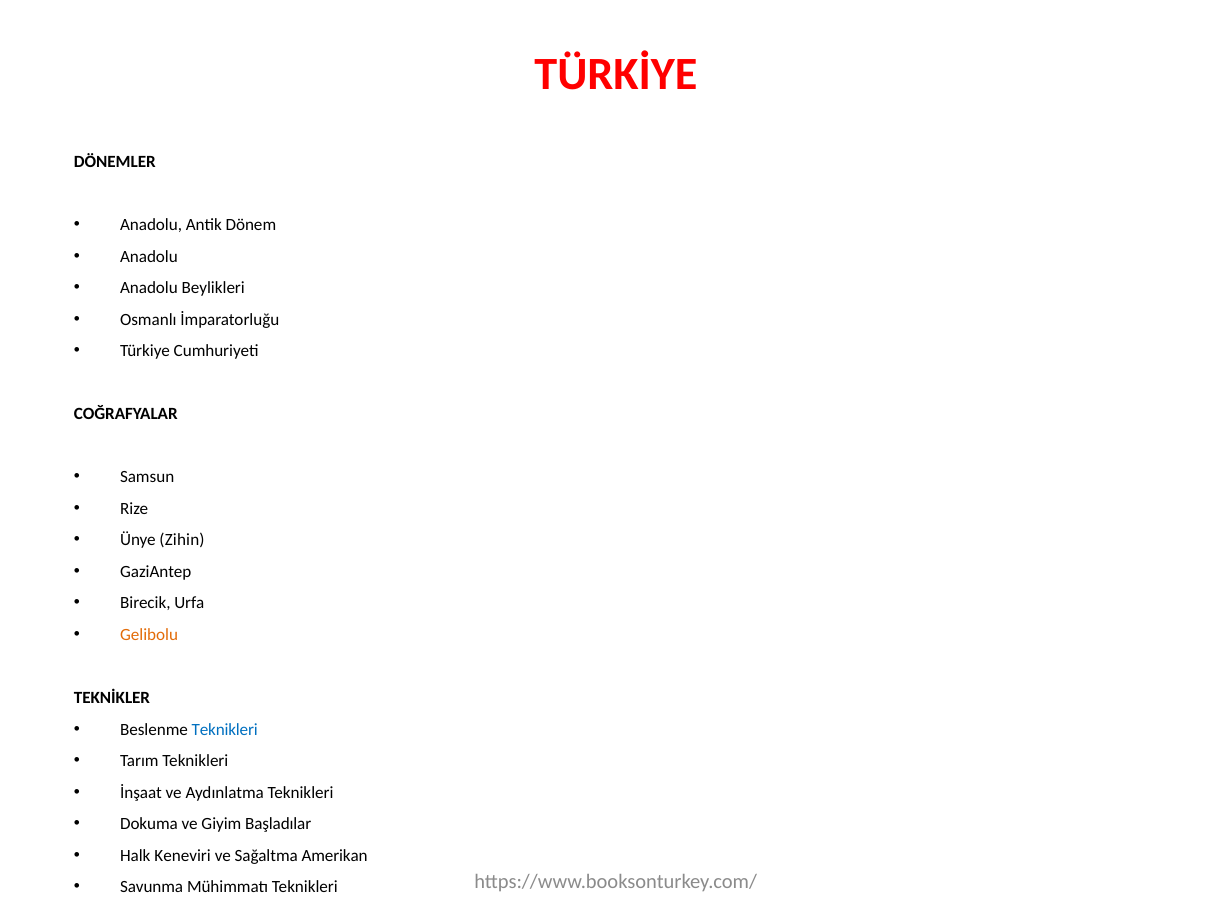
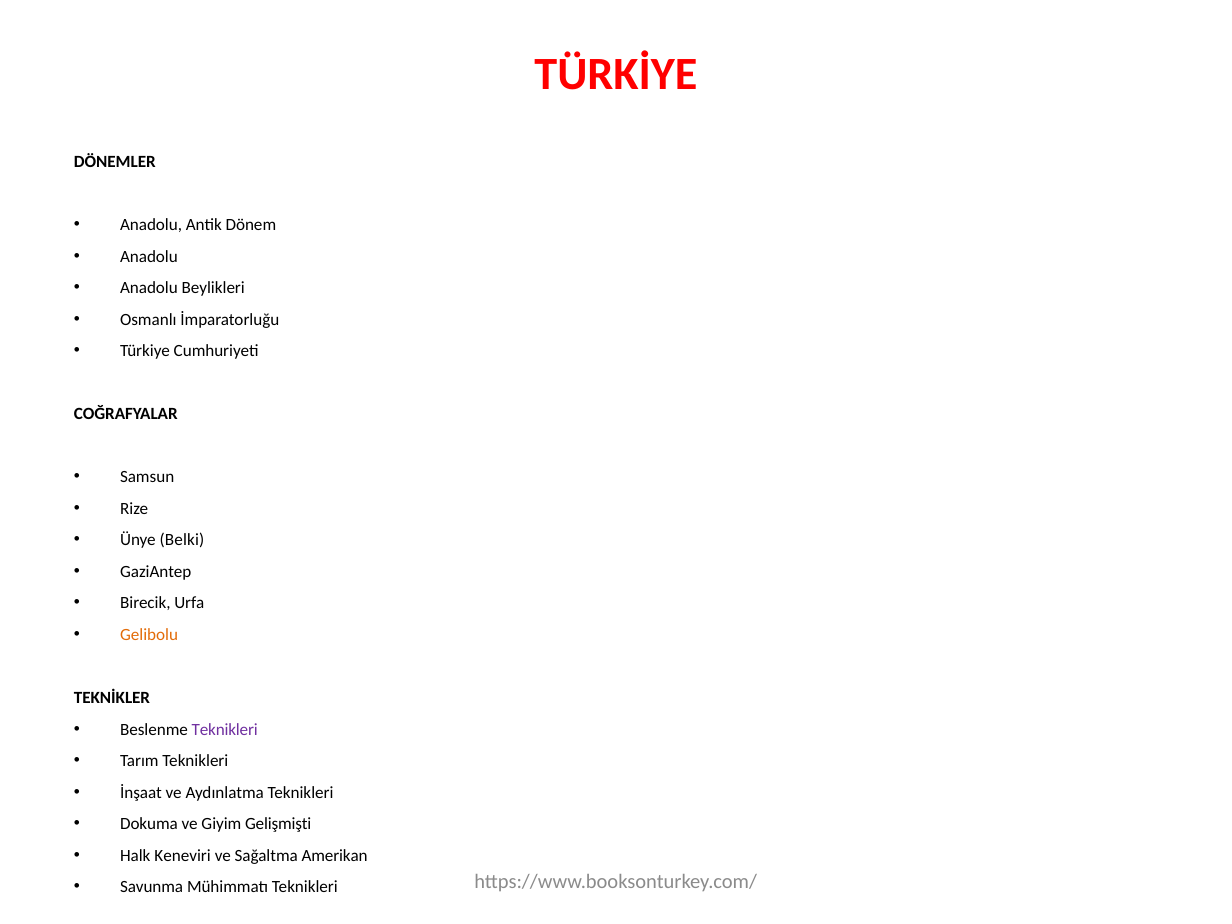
Zihin: Zihin -> Belki
Teknikleri at (225, 729) colour: blue -> purple
Başladılar: Başladılar -> Gelişmişti
